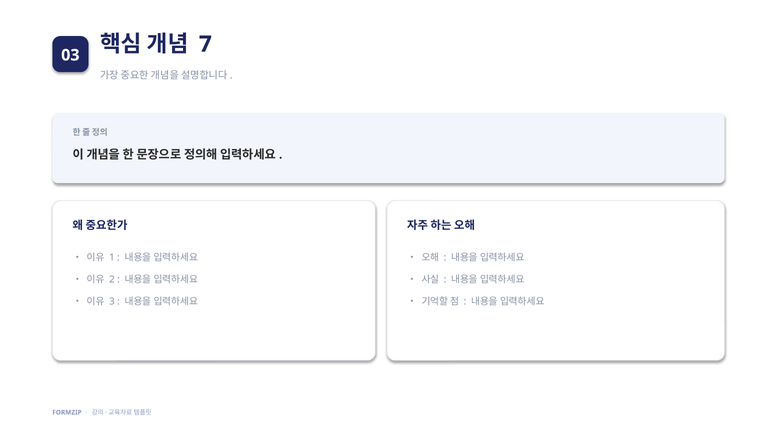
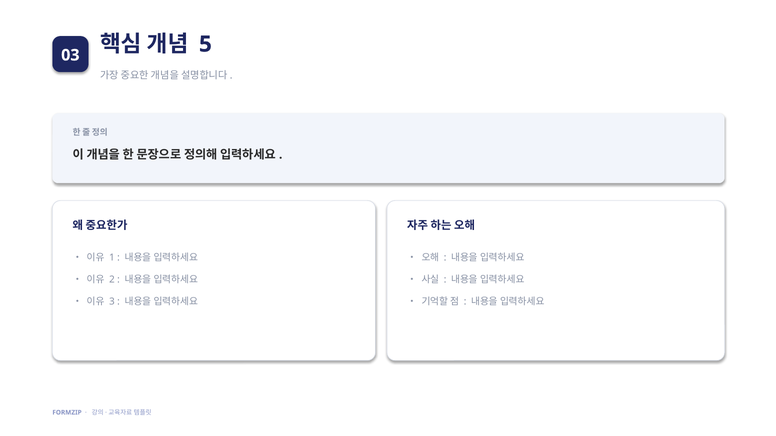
7: 7 -> 5
